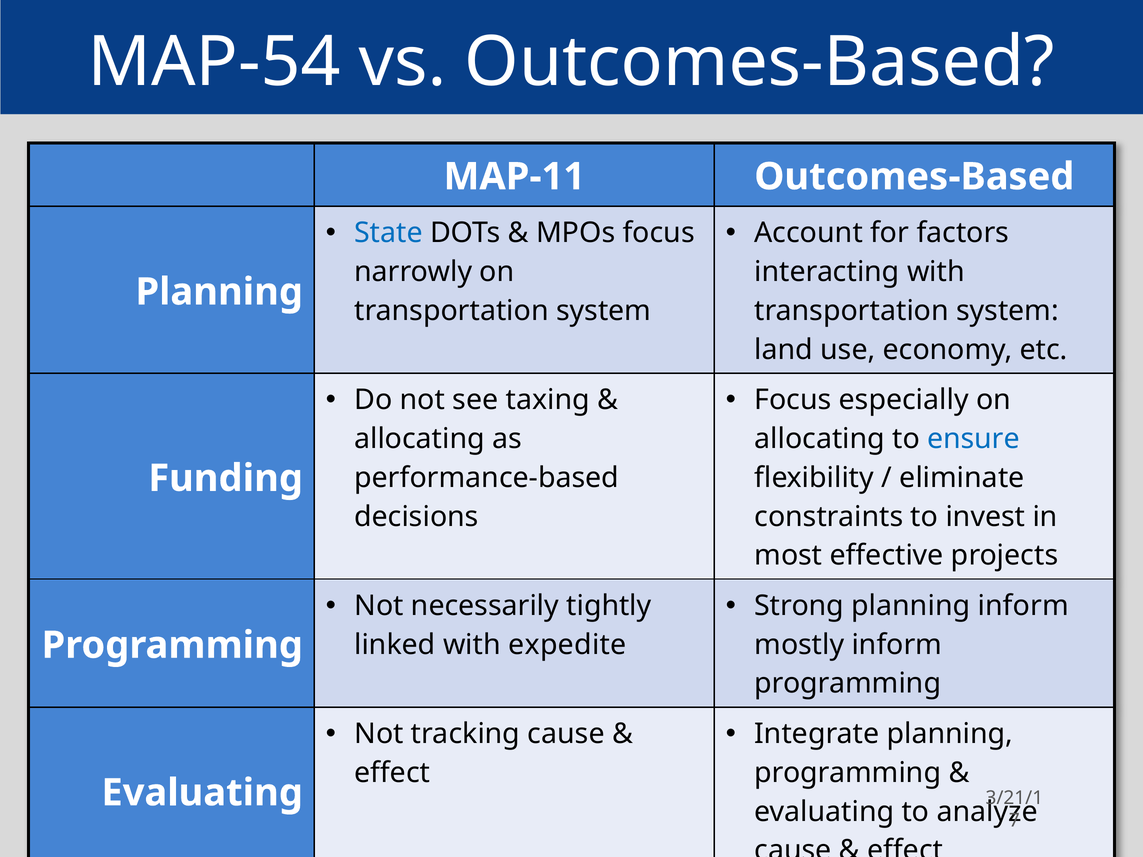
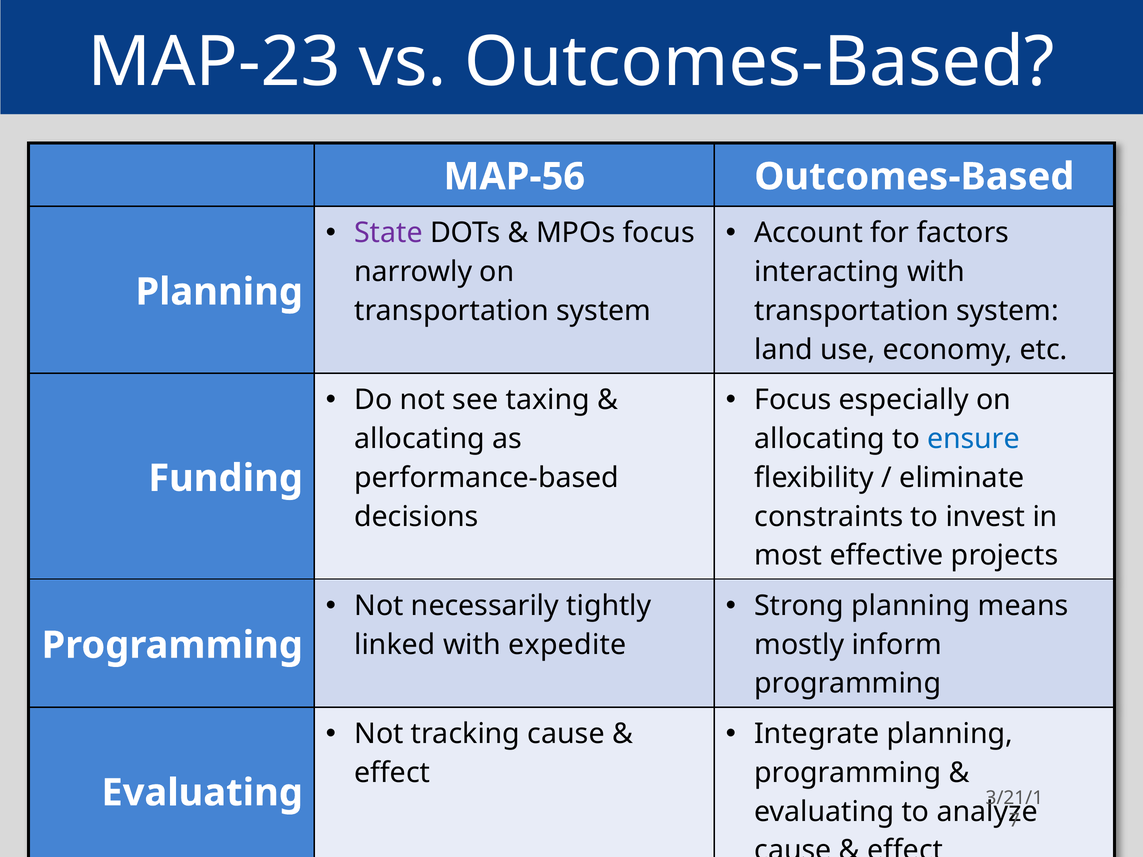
MAP-54: MAP-54 -> MAP-23
MAP-11: MAP-11 -> MAP-56
State colour: blue -> purple
planning inform: inform -> means
